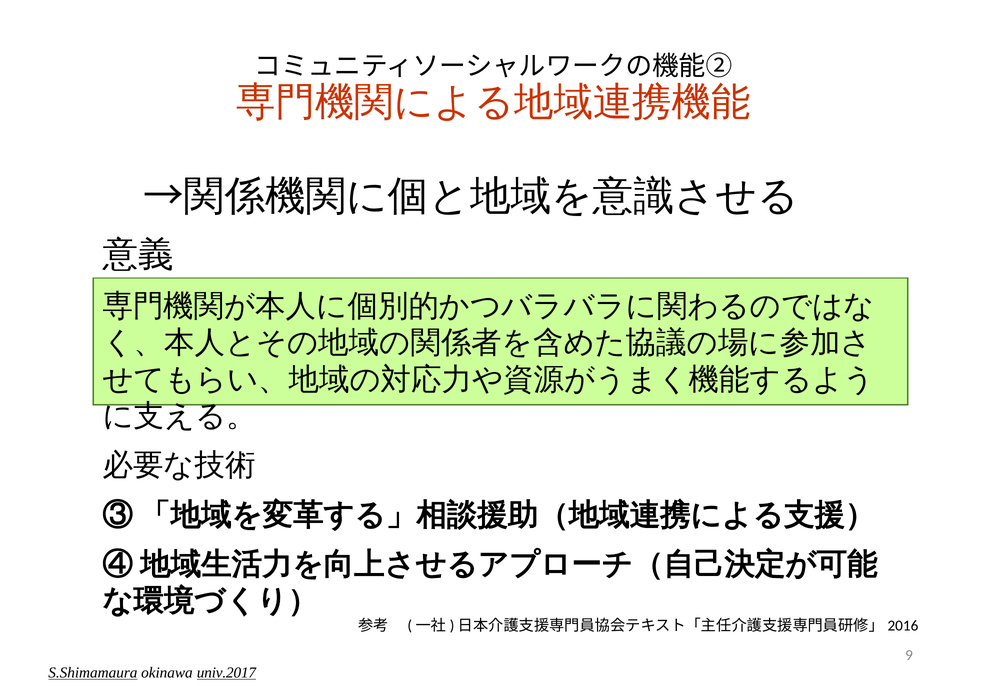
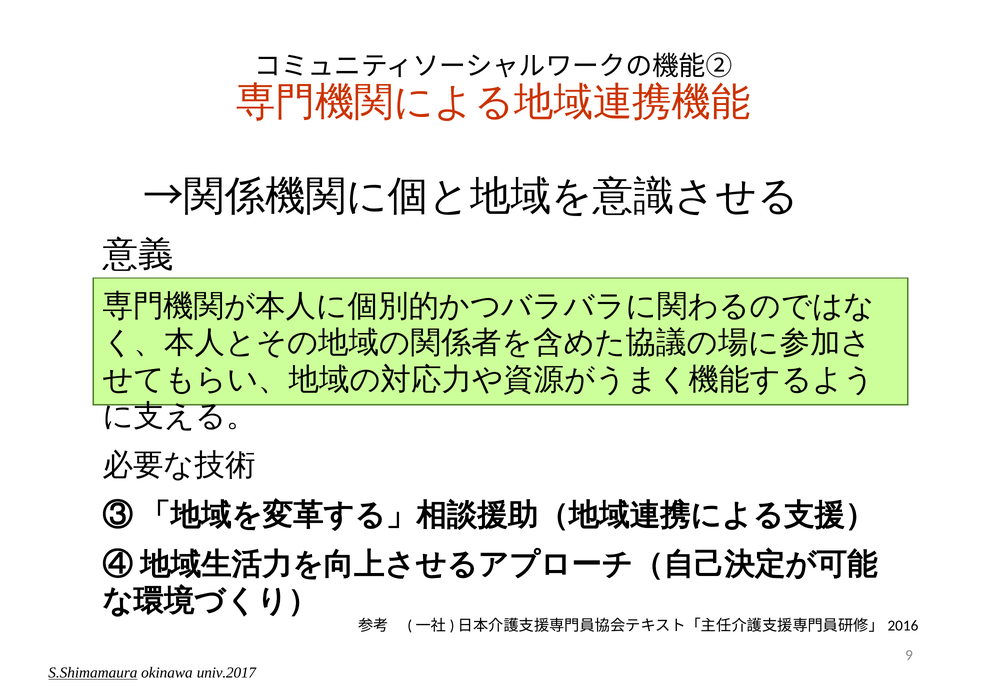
univ.2017 underline: present -> none
